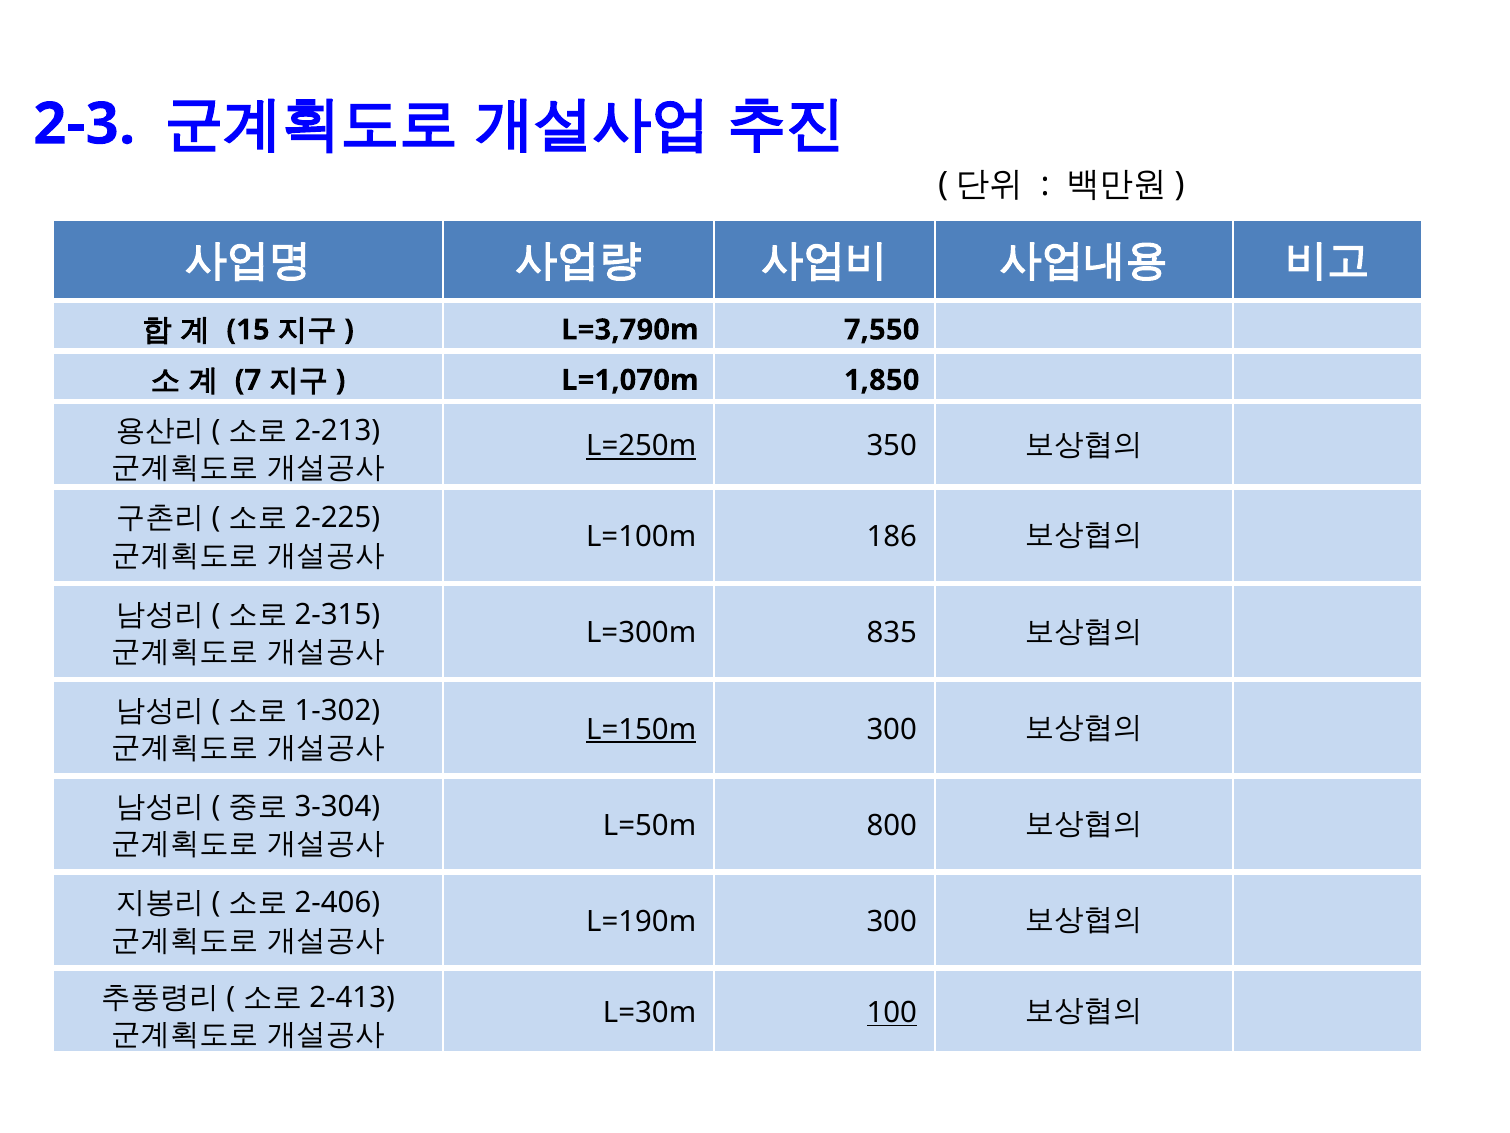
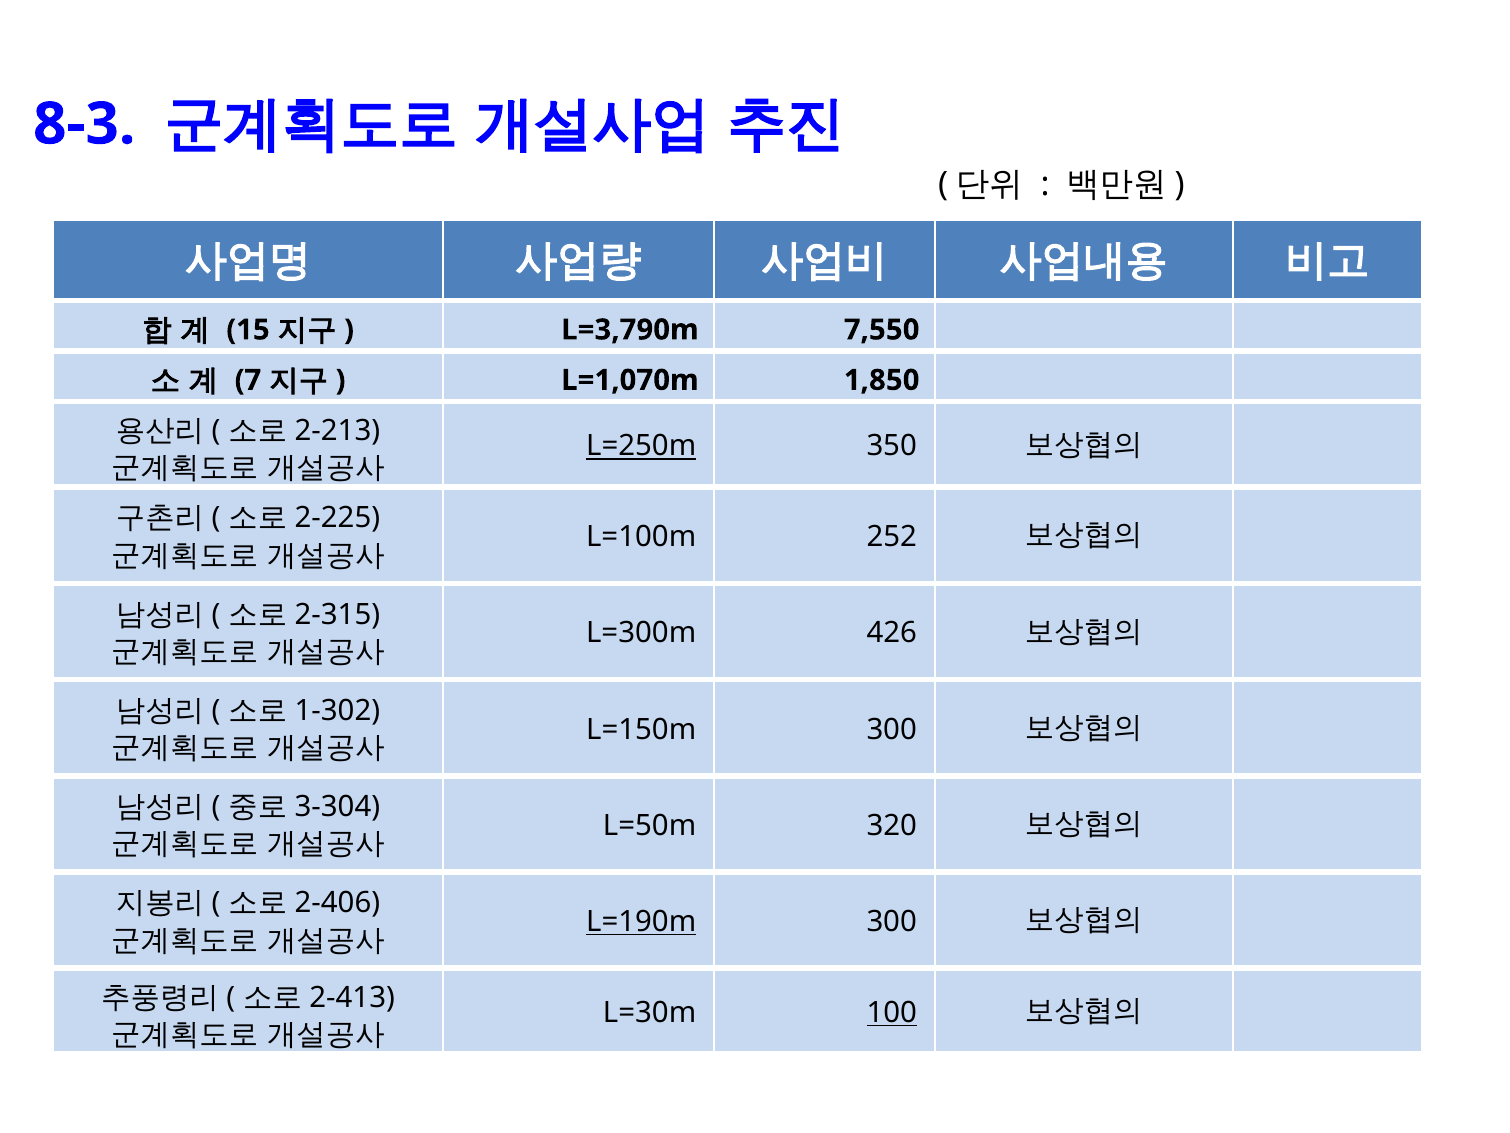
2-3: 2-3 -> 8-3
186: 186 -> 252
835: 835 -> 426
L=150m underline: present -> none
800: 800 -> 320
L=190m underline: none -> present
